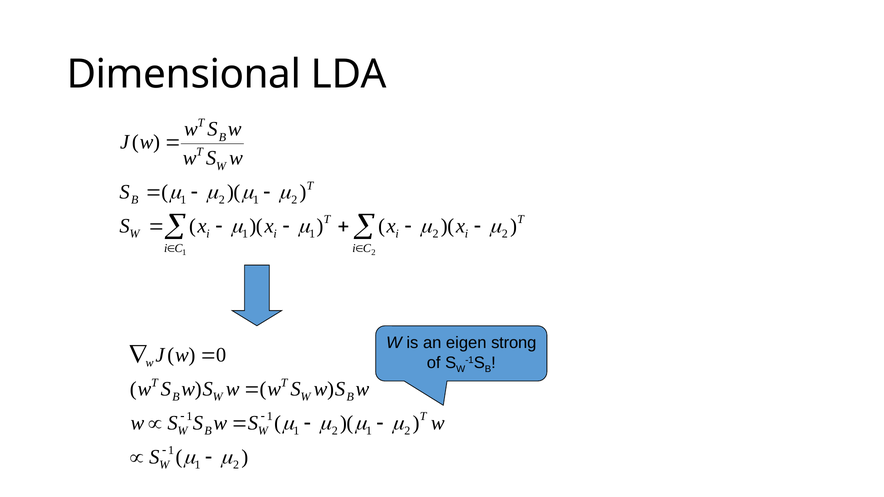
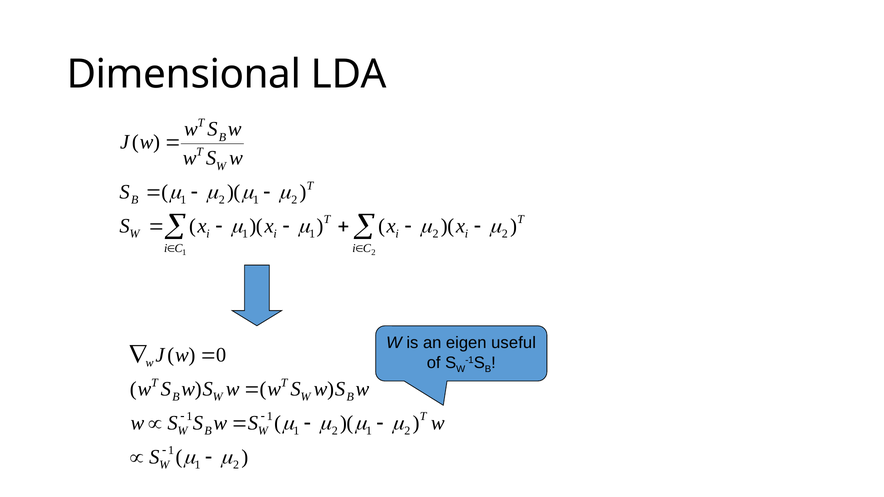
strong: strong -> useful
